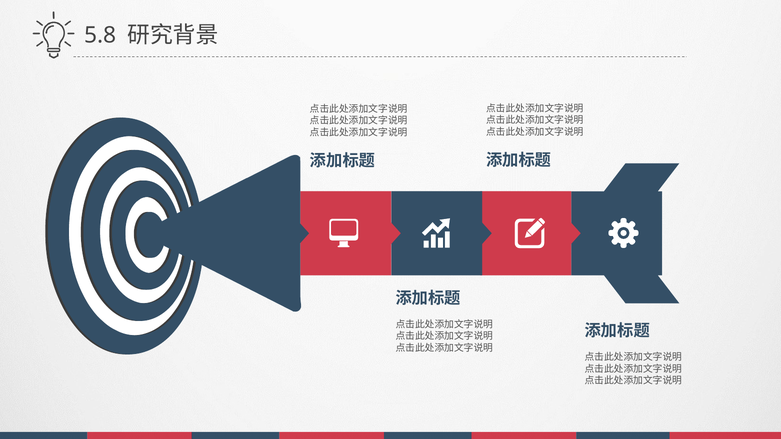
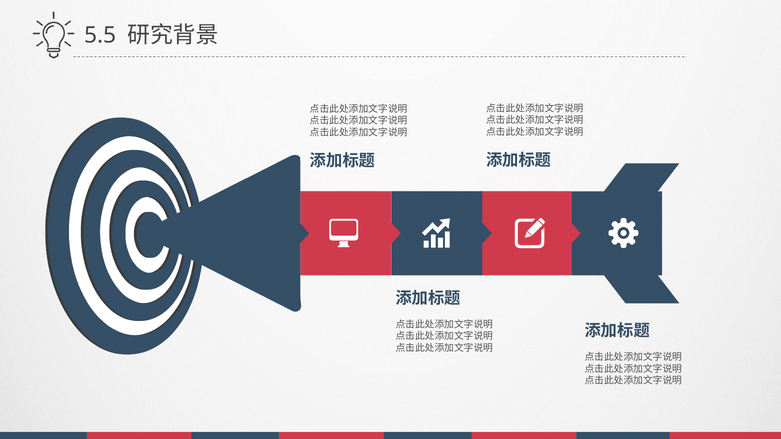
5.8: 5.8 -> 5.5
